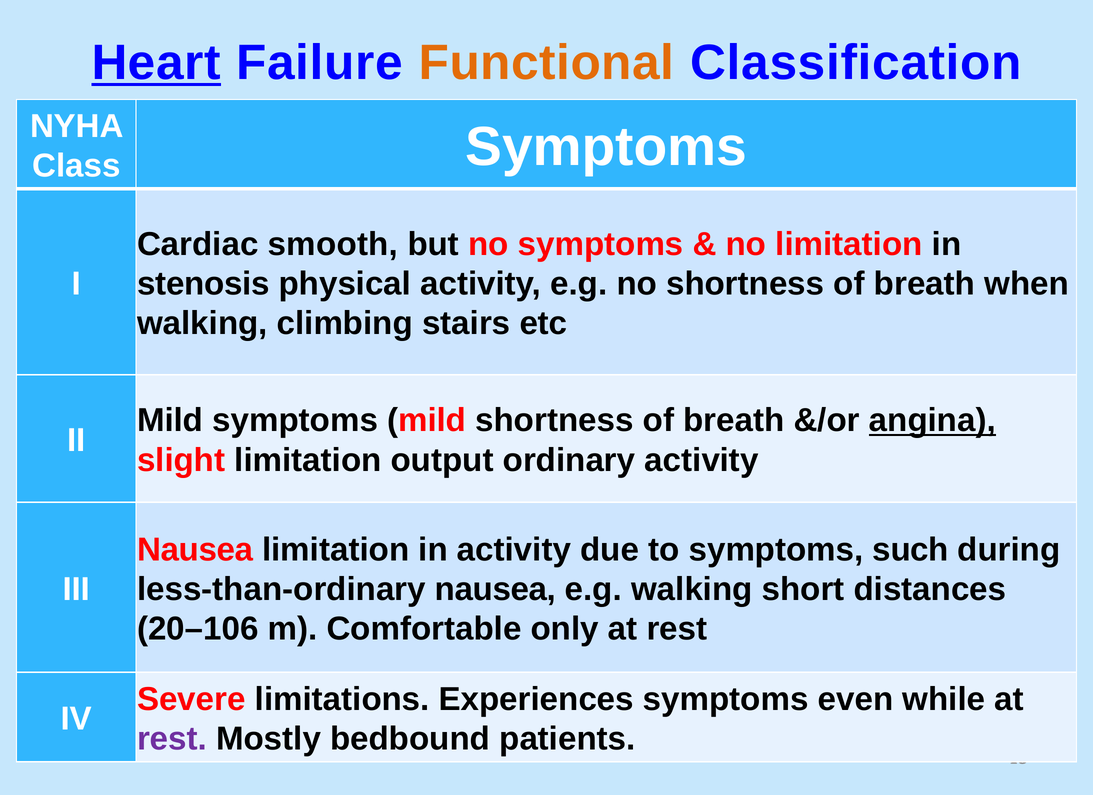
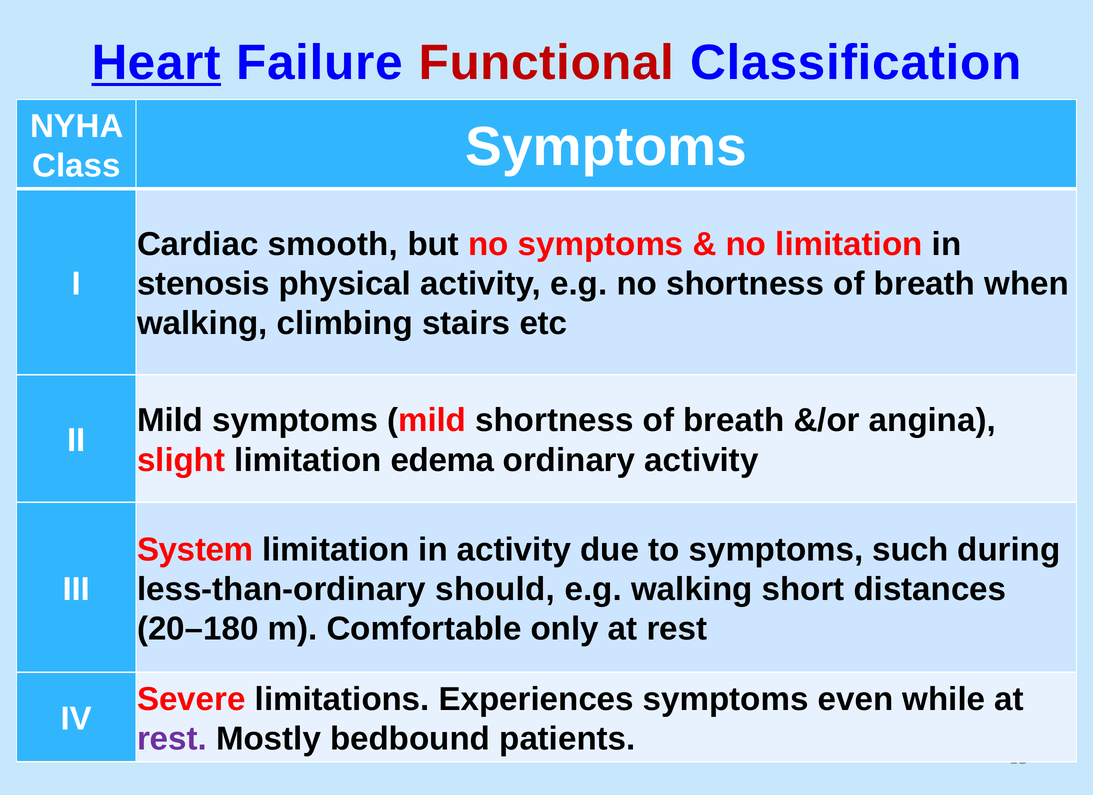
Functional colour: orange -> red
angina underline: present -> none
output: output -> edema
Nausea at (195, 550): Nausea -> System
less-than-ordinary nausea: nausea -> should
20–106: 20–106 -> 20–180
